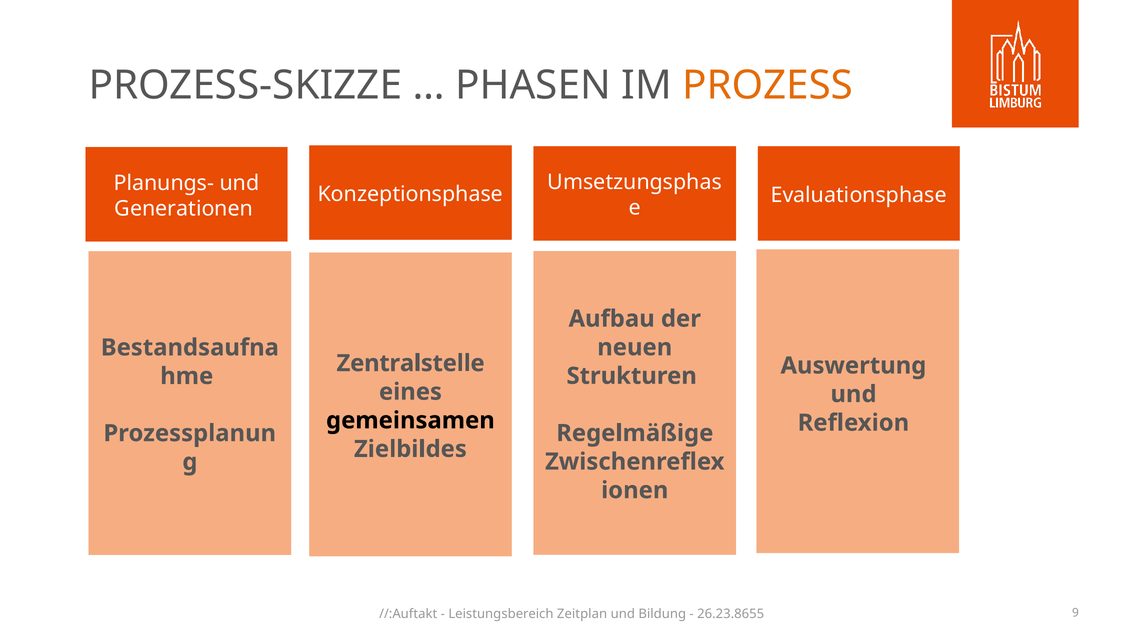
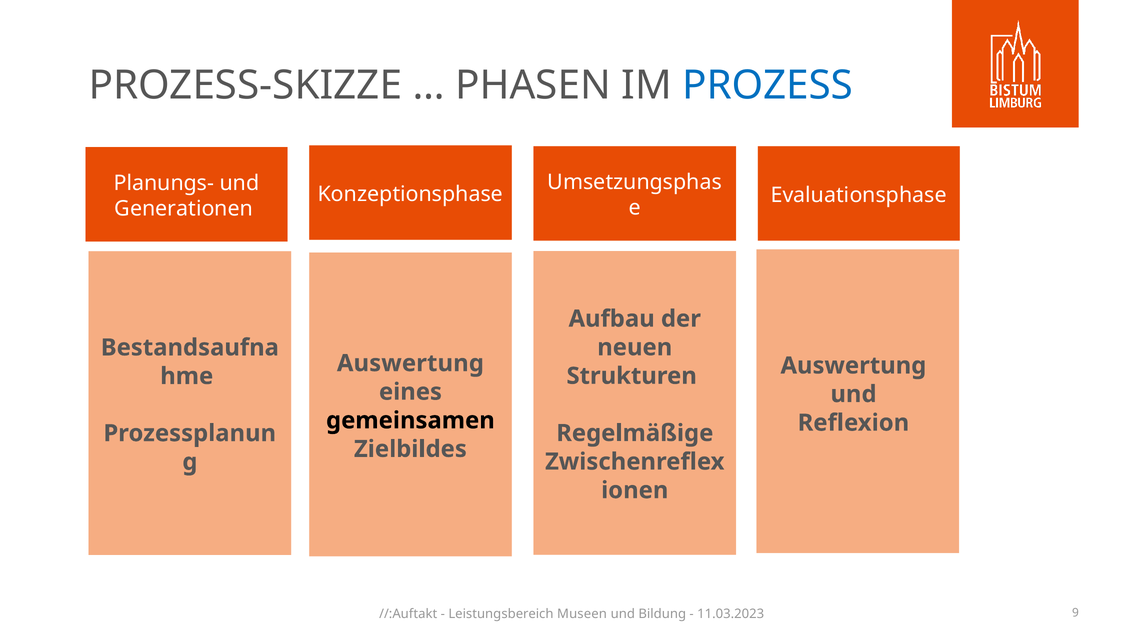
PROZESS colour: orange -> blue
Zentralstelle at (411, 364): Zentralstelle -> Auswertung
Zeitplan: Zeitplan -> Museen
26.23.8655: 26.23.8655 -> 11.03.2023
